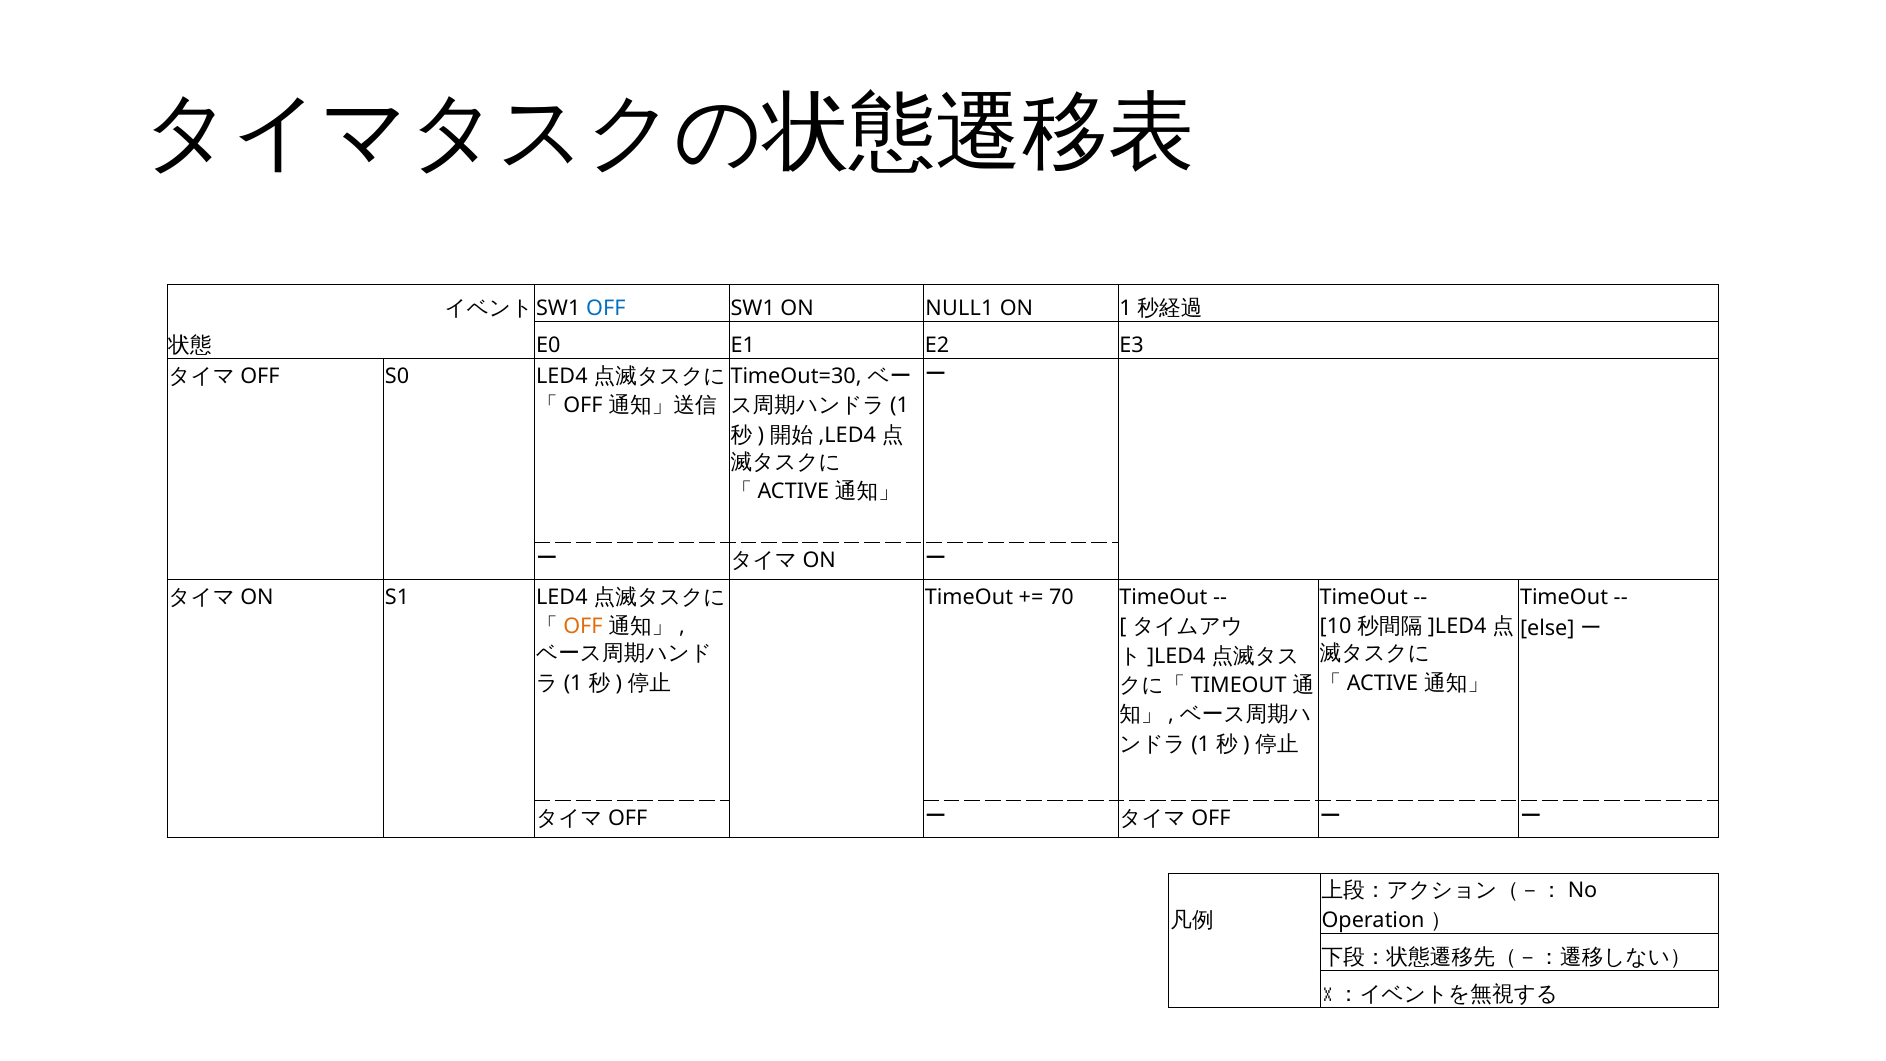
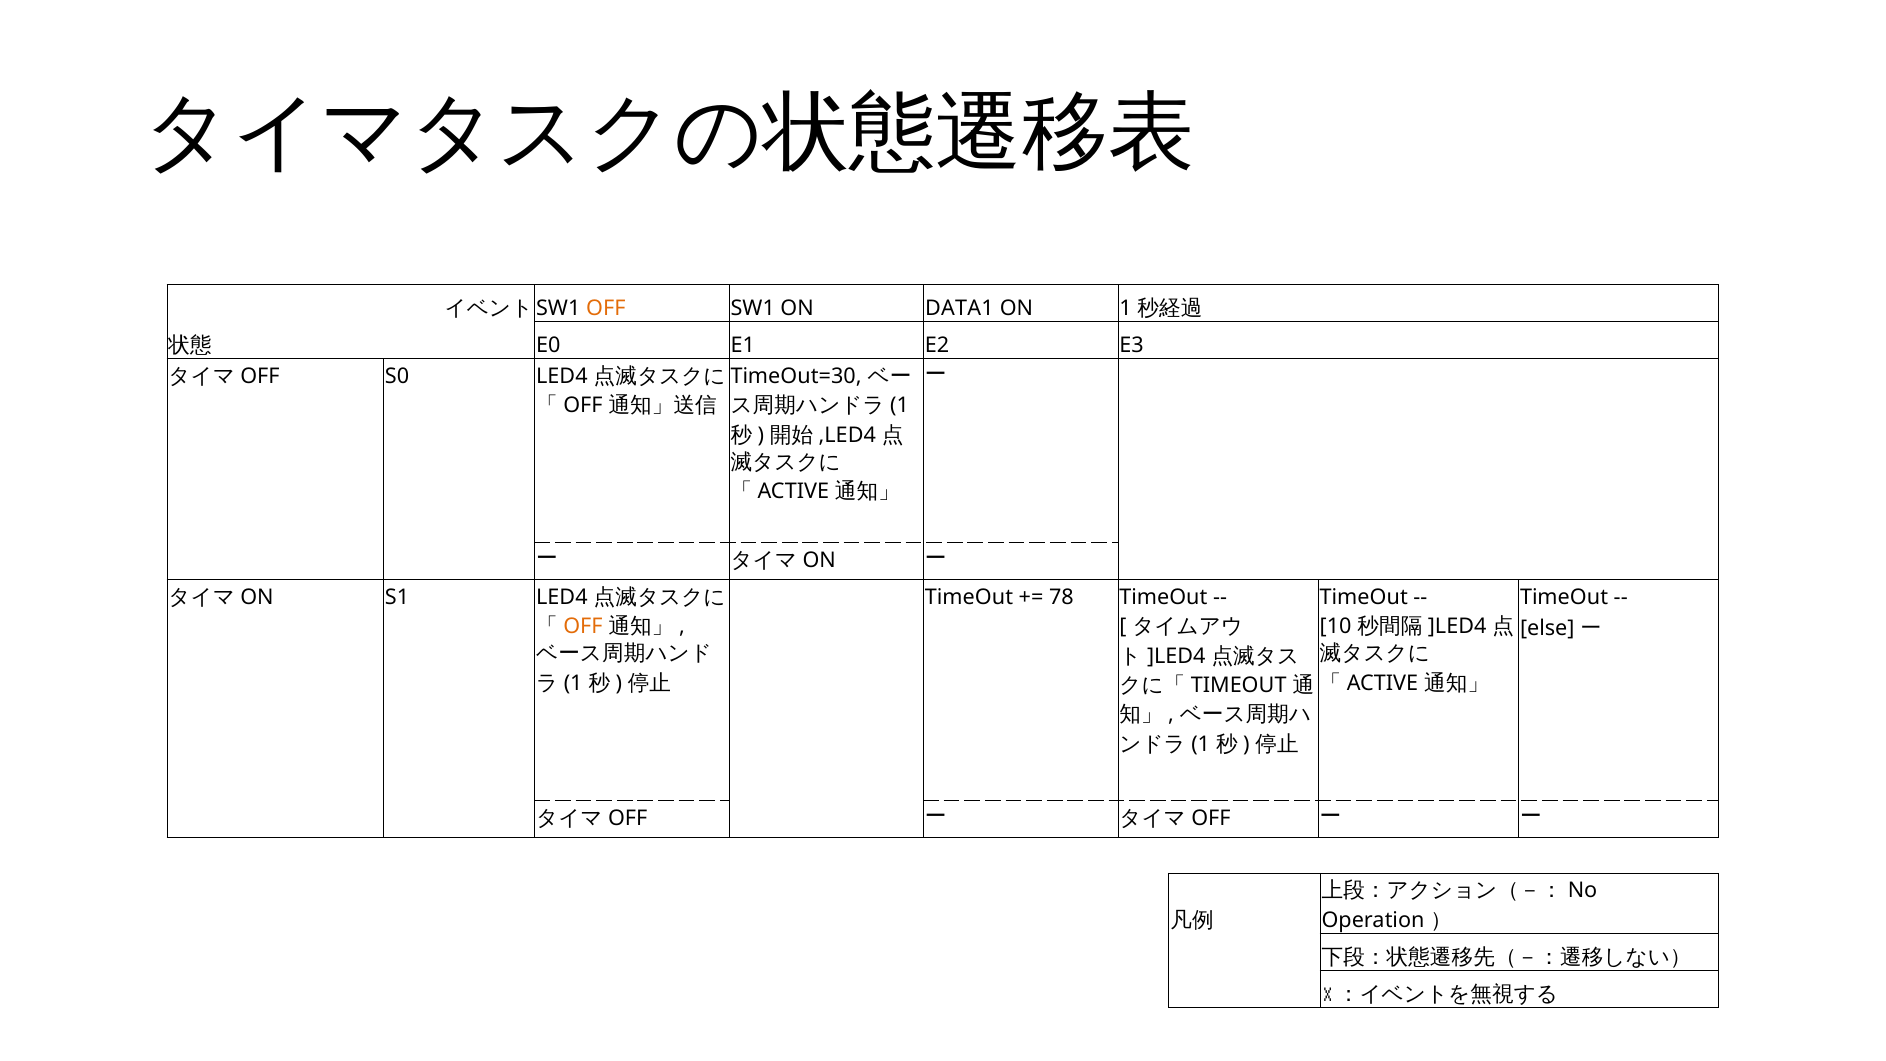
OFF at (606, 308) colour: blue -> orange
NULL1: NULL1 -> DATA1
70: 70 -> 78
